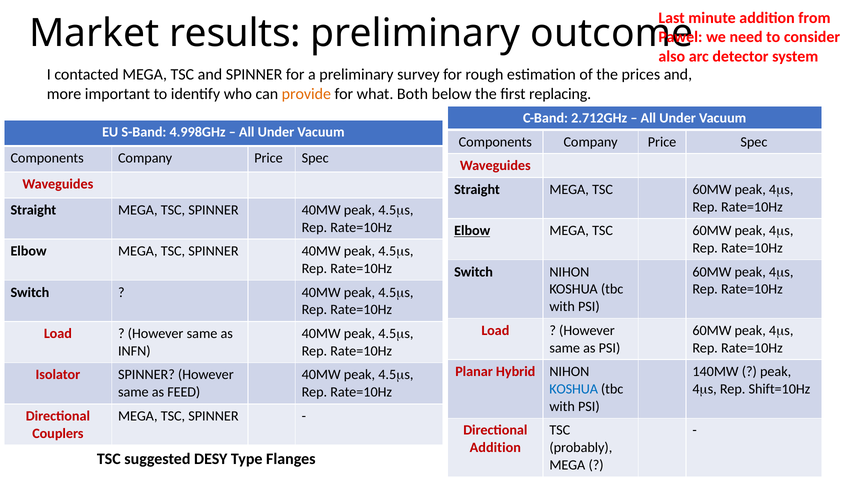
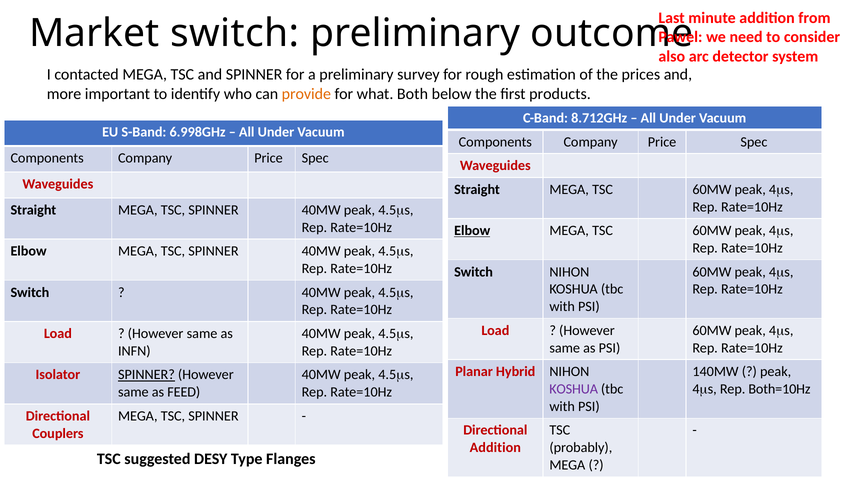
Market results: results -> switch
replacing: replacing -> products
2.712GHz: 2.712GHz -> 8.712GHz
4.998GHz: 4.998GHz -> 6.998GHz
SPINNER at (146, 374) underline: none -> present
KOSHUA at (574, 388) colour: blue -> purple
Shift=10Hz: Shift=10Hz -> Both=10Hz
